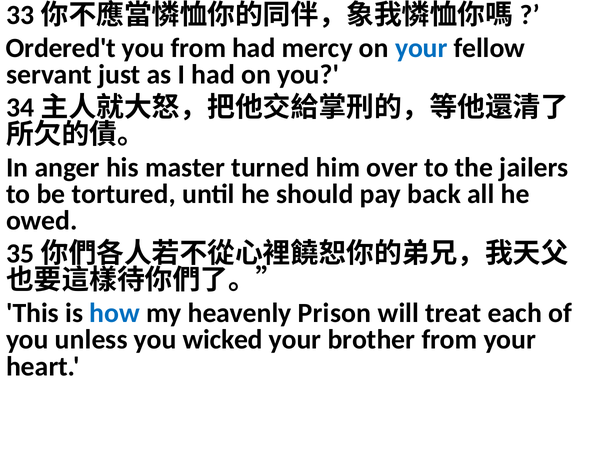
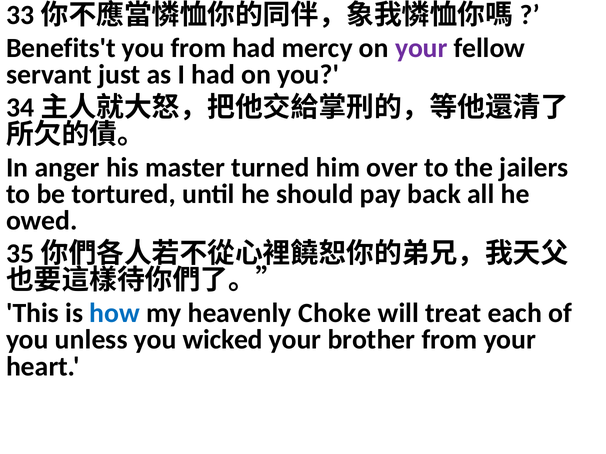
Ordered't: Ordered't -> Benefits't
your at (421, 48) colour: blue -> purple
Prison: Prison -> Choke
